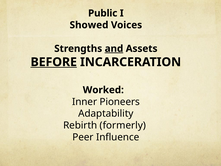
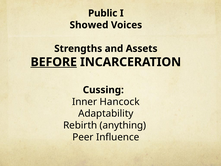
and underline: present -> none
Worked: Worked -> Cussing
Pioneers: Pioneers -> Hancock
formerly: formerly -> anything
